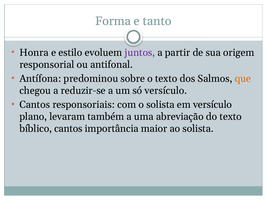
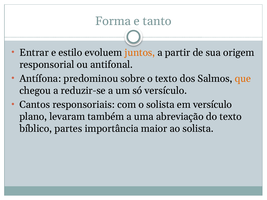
Honra: Honra -> Entrar
juntos colour: purple -> orange
bíblico cantos: cantos -> partes
